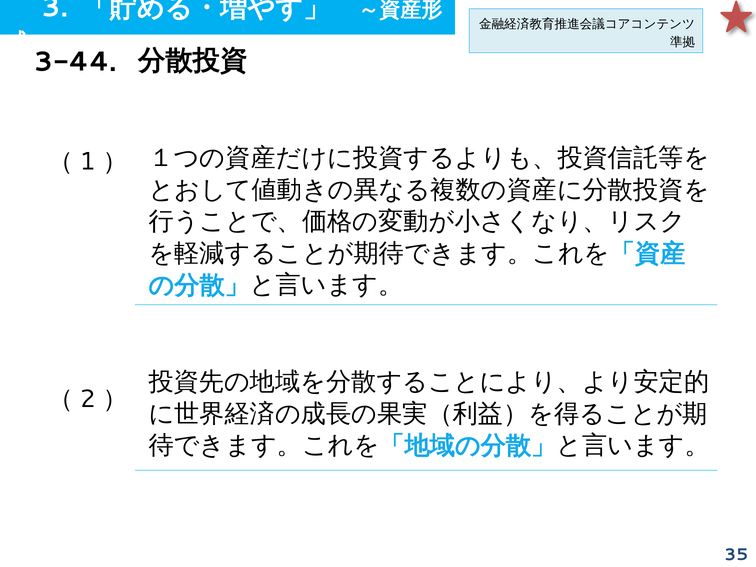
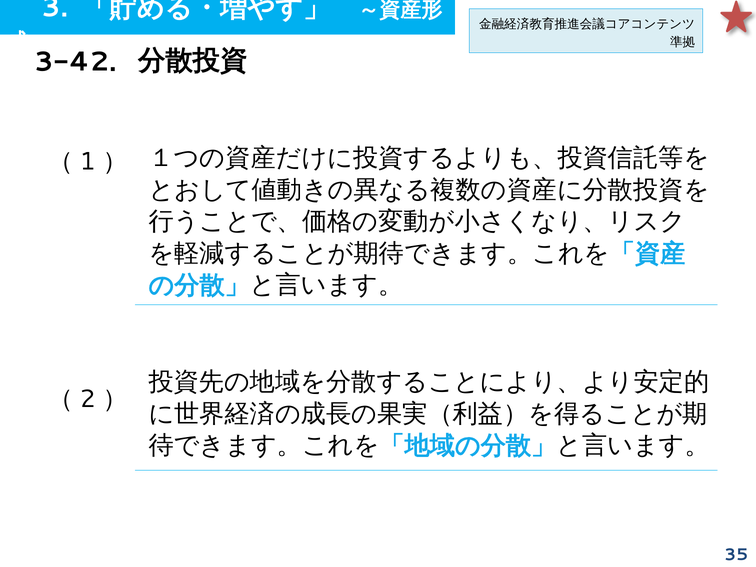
3-44: 3-44 -> 3-42
